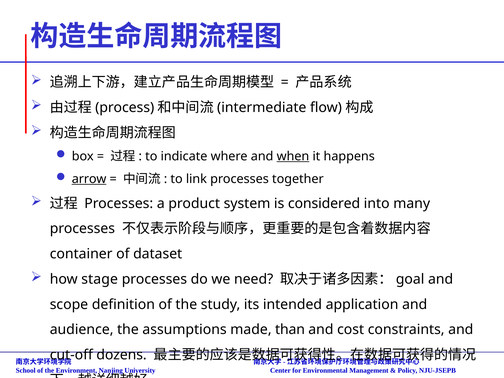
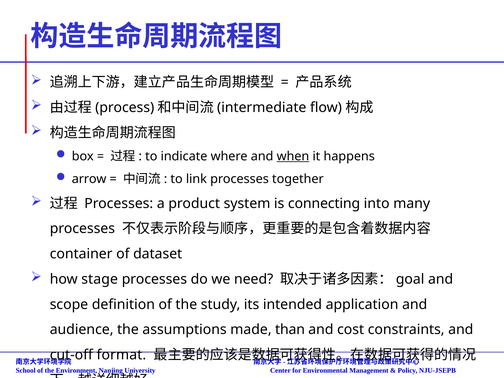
arrow underline: present -> none
considered: considered -> connecting
dozens: dozens -> format
